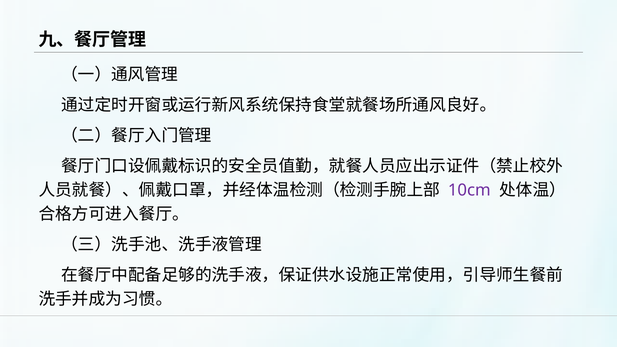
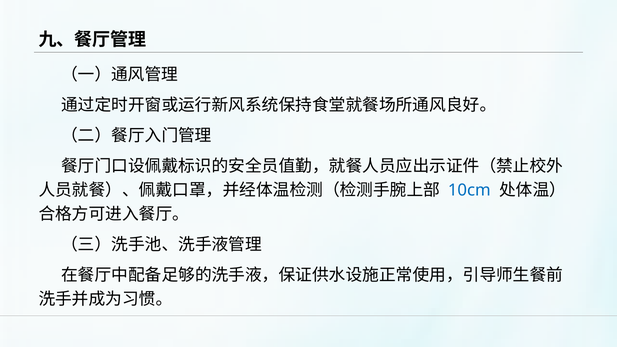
10cm colour: purple -> blue
